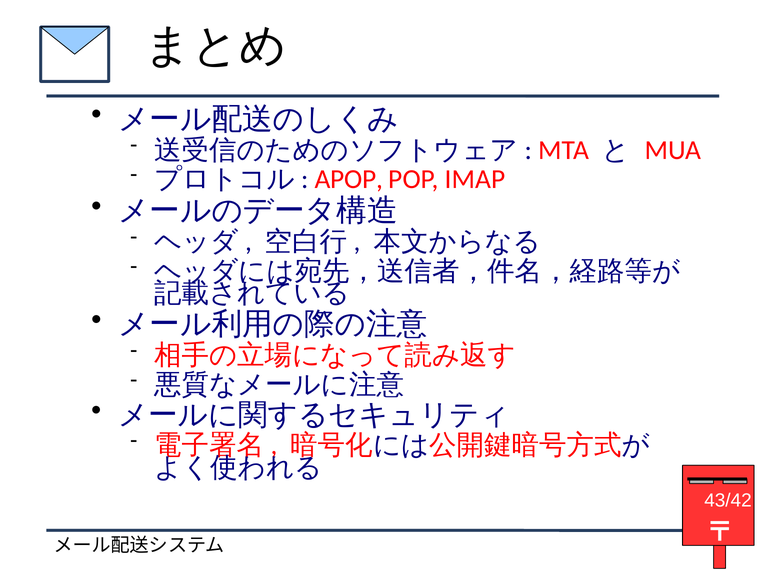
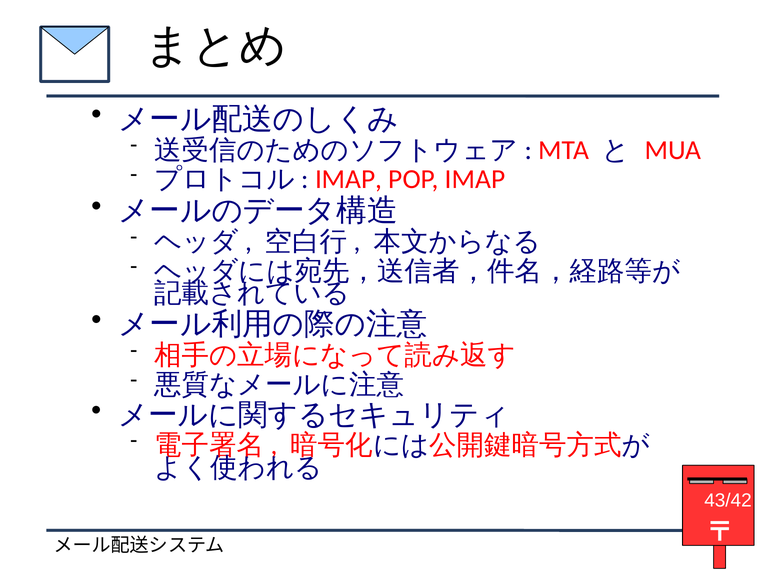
APOP at (349, 180): APOP -> IMAP
